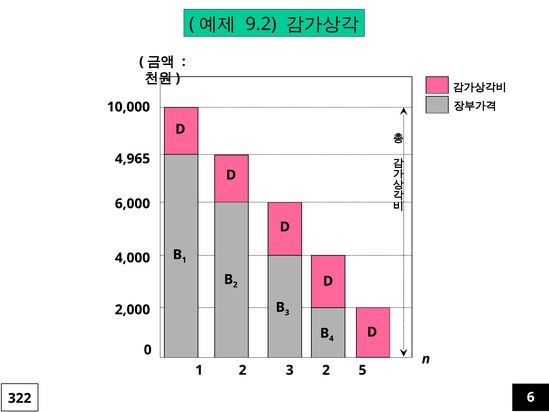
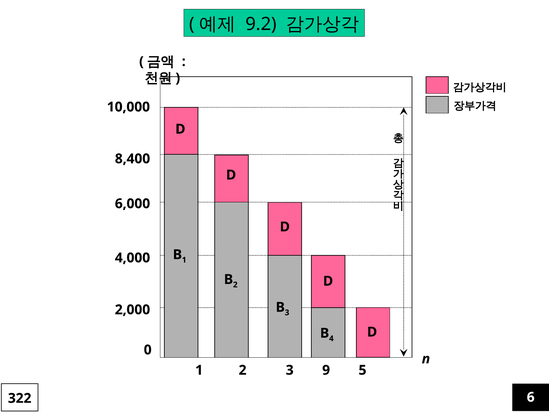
4,965: 4,965 -> 8,400
3 2: 2 -> 9
